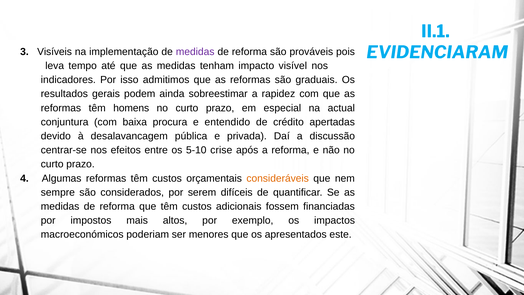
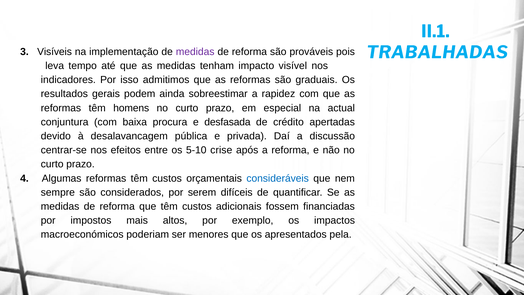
EVIDENCIARAM: EVIDENCIARAM -> TRABALHADAS
entendido: entendido -> desfasada
consideráveis colour: orange -> blue
este: este -> pela
